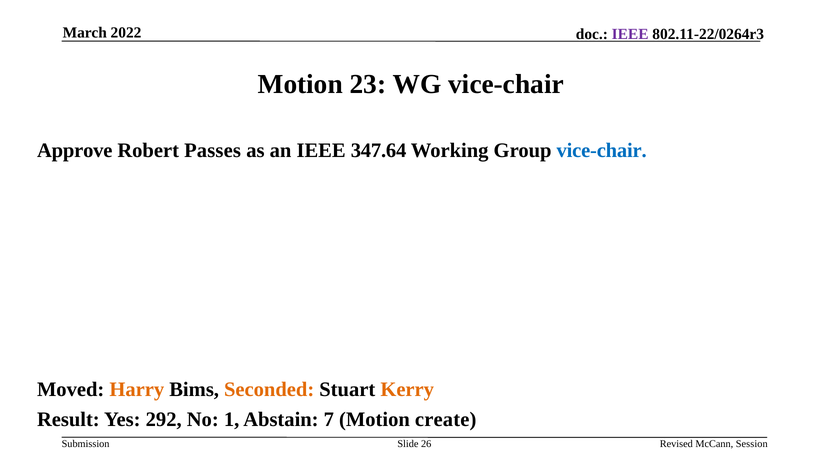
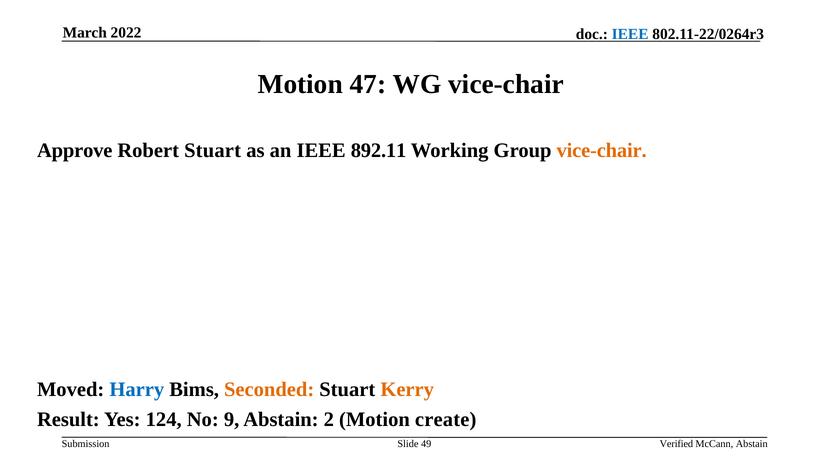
IEEE at (630, 34) colour: purple -> blue
23: 23 -> 47
Robert Passes: Passes -> Stuart
347.64: 347.64 -> 892.11
vice-chair at (602, 150) colour: blue -> orange
Harry colour: orange -> blue
292: 292 -> 124
1: 1 -> 9
7: 7 -> 2
26: 26 -> 49
Revised: Revised -> Verified
McCann Session: Session -> Abstain
